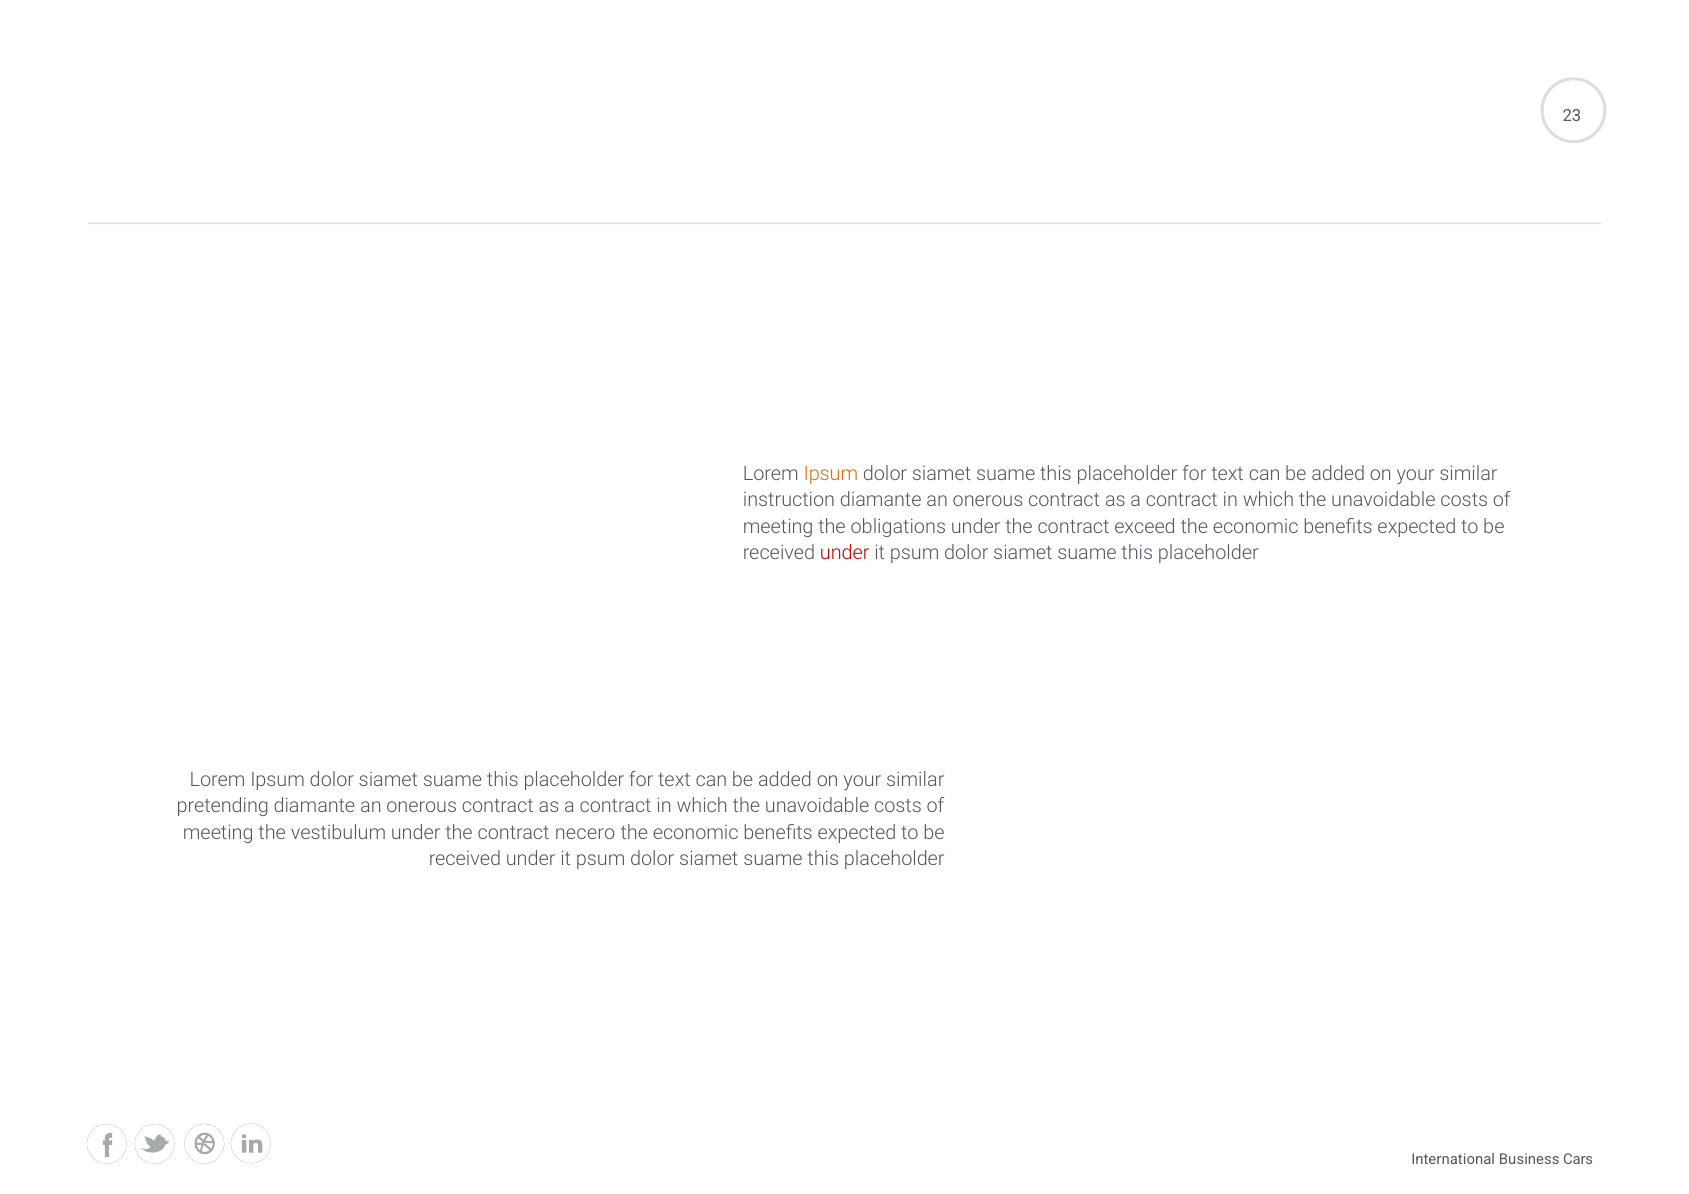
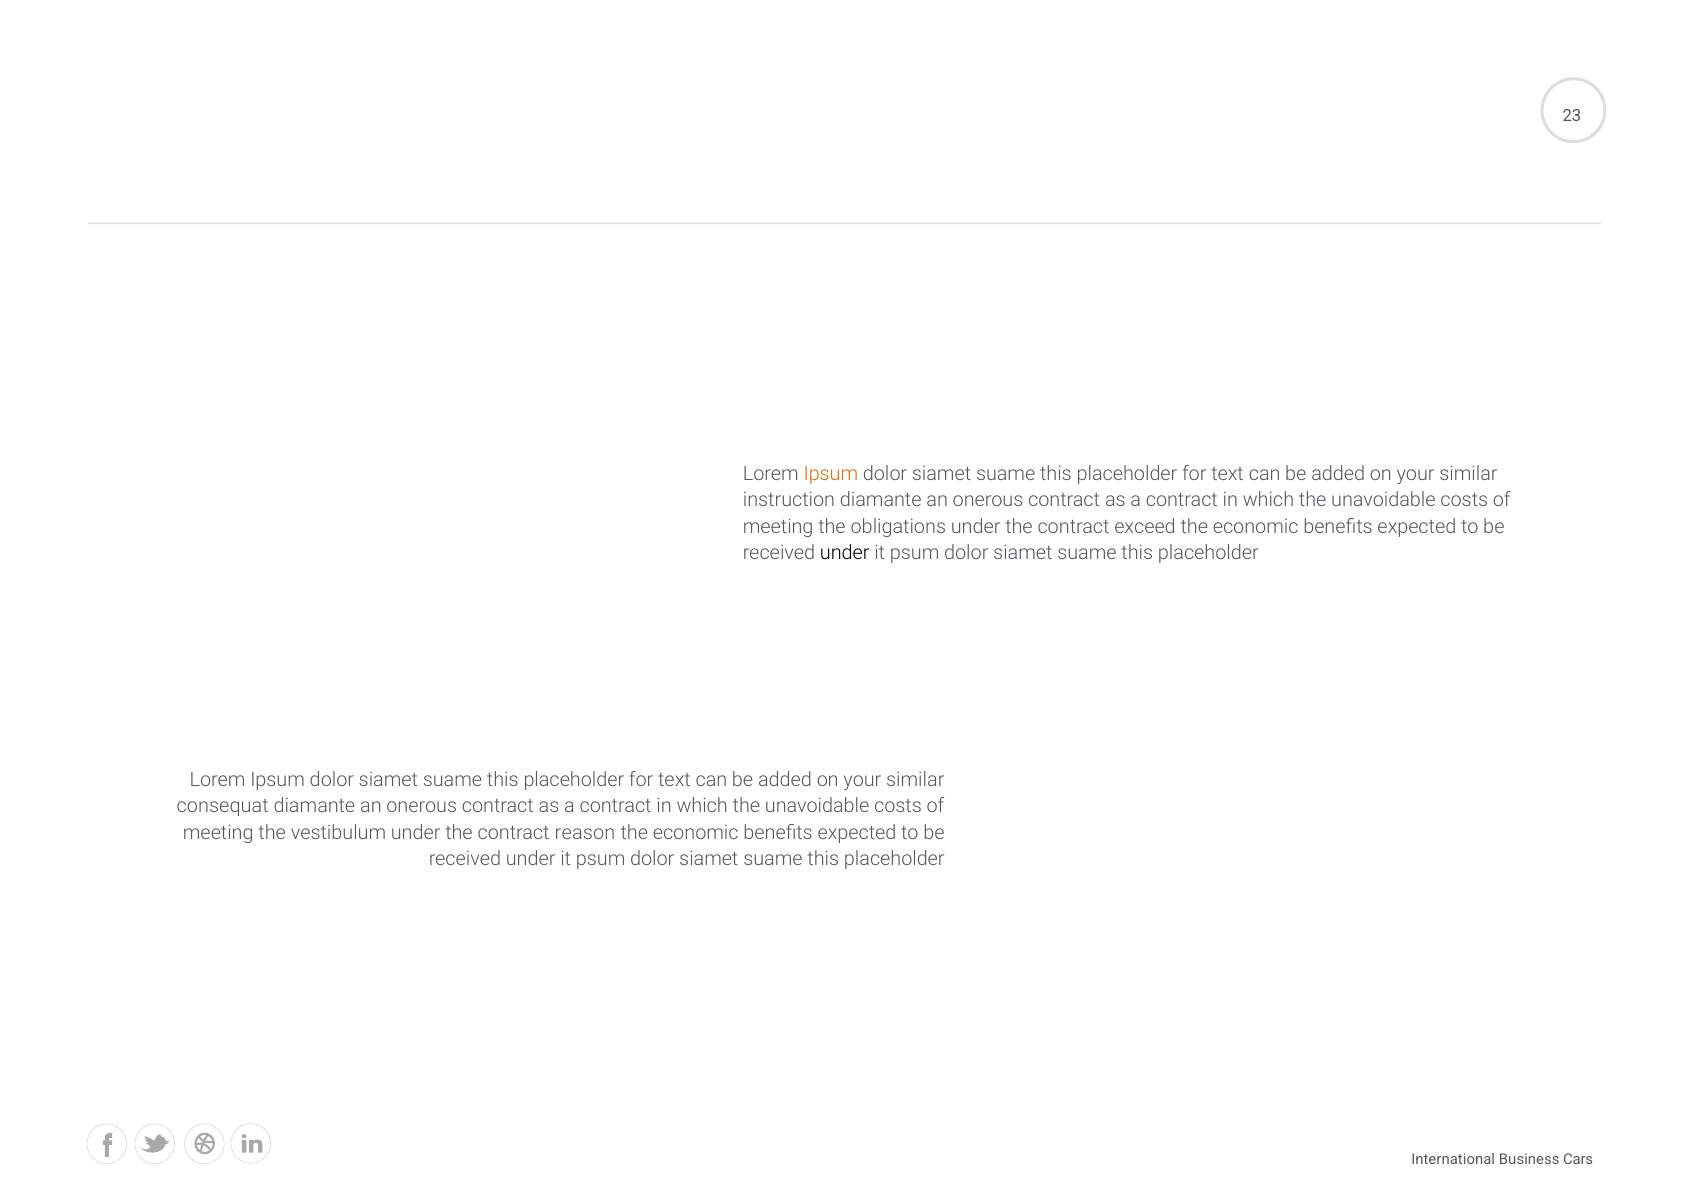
under at (845, 553) colour: red -> black
pretending: pretending -> consequat
necero: necero -> reason
